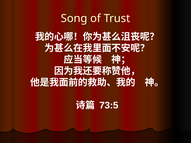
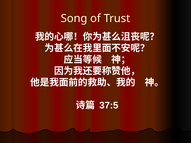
73:5: 73:5 -> 37:5
